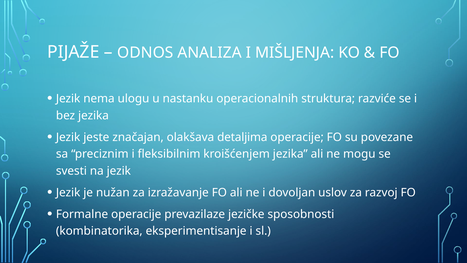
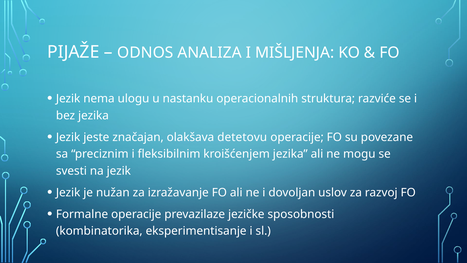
detaljima: detaljima -> detetovu
